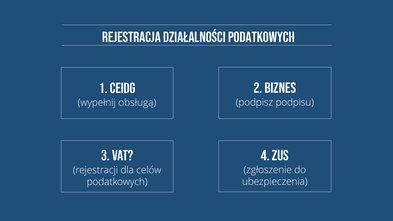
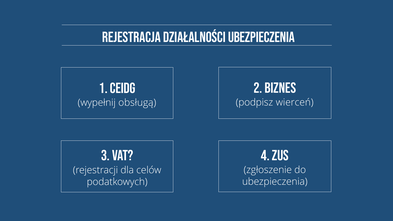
działalności podatkowych: podatkowych -> ubezpieczenia
podpisu: podpisu -> wierceń
